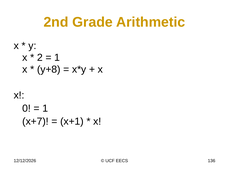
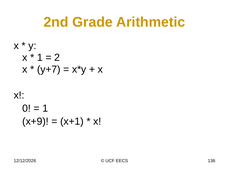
2 at (40, 57): 2 -> 1
1 at (57, 57): 1 -> 2
y+8: y+8 -> y+7
x+7: x+7 -> x+9
